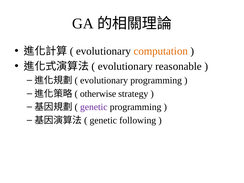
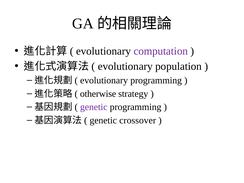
computation colour: orange -> purple
reasonable: reasonable -> population
following: following -> crossover
